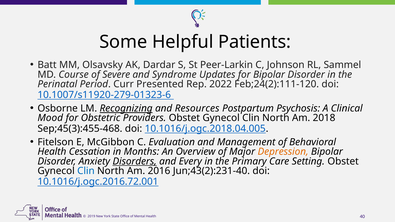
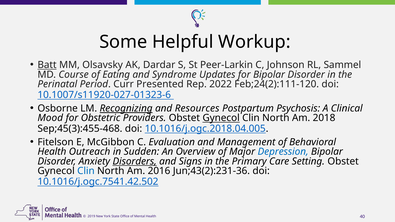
Patients: Patients -> Workup
Batt underline: none -> present
Severe: Severe -> Eating
10.1007/s11920-279-01323-6: 10.1007/s11920-279-01323-6 -> 10.1007/s11920-027-01323-6
Gynecol at (221, 118) underline: none -> present
Cessation: Cessation -> Outreach
Months: Months -> Sudden
Depression colour: orange -> blue
Every: Every -> Signs
Jun;43(2):231-40: Jun;43(2):231-40 -> Jun;43(2):231-36
10.1016/j.ogc.2016.72.001: 10.1016/j.ogc.2016.72.001 -> 10.1016/j.ogc.7541.42.502
